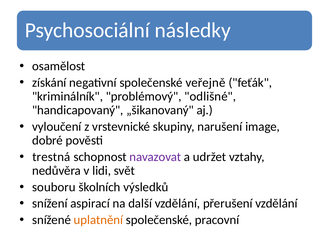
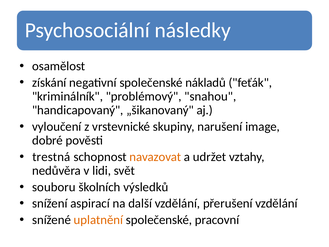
veřejně: veřejně -> nákladů
odlišné: odlišné -> snahou
navazovat colour: purple -> orange
